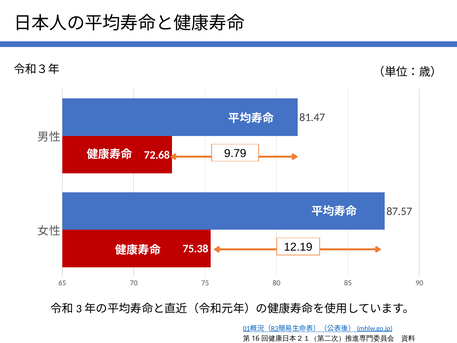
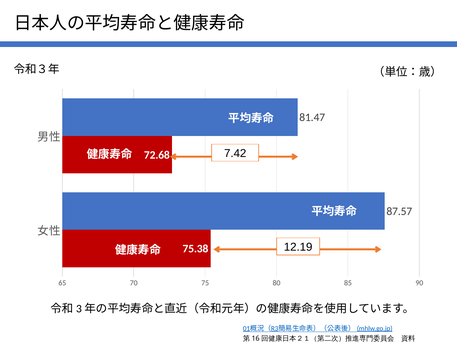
9.79: 9.79 -> 7.42
